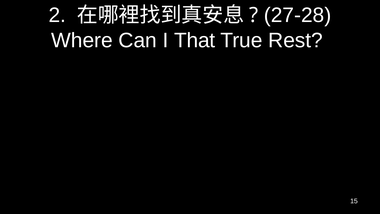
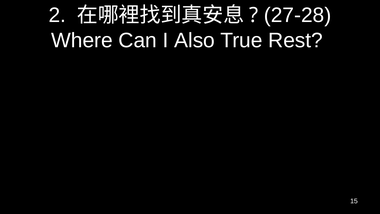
That: That -> Also
